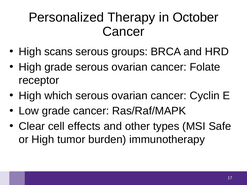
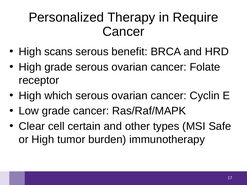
October: October -> Require
groups: groups -> benefit
effects: effects -> certain
